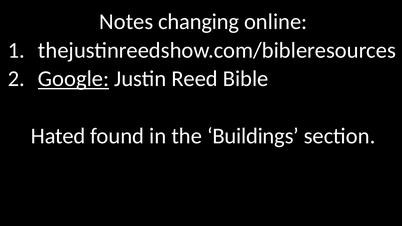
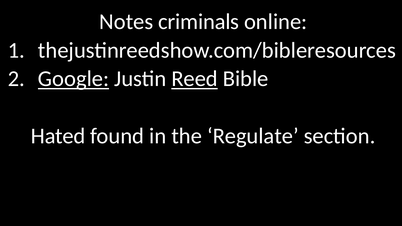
changing: changing -> criminals
Reed underline: none -> present
Buildings: Buildings -> Regulate
